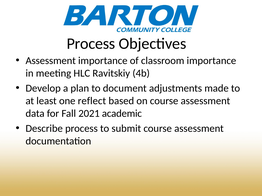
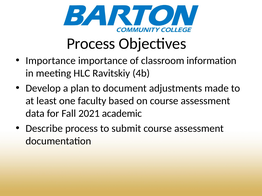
Assessment at (51, 61): Assessment -> Importance
classroom importance: importance -> information
reflect: reflect -> faculty
